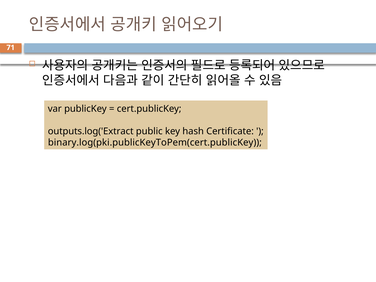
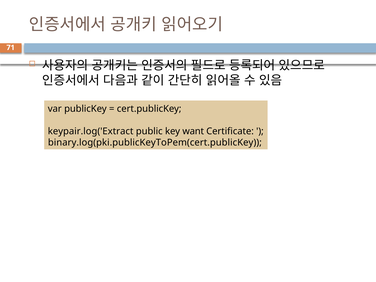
outputs.log('Extract: outputs.log('Extract -> keypair.log('Extract
hash: hash -> want
